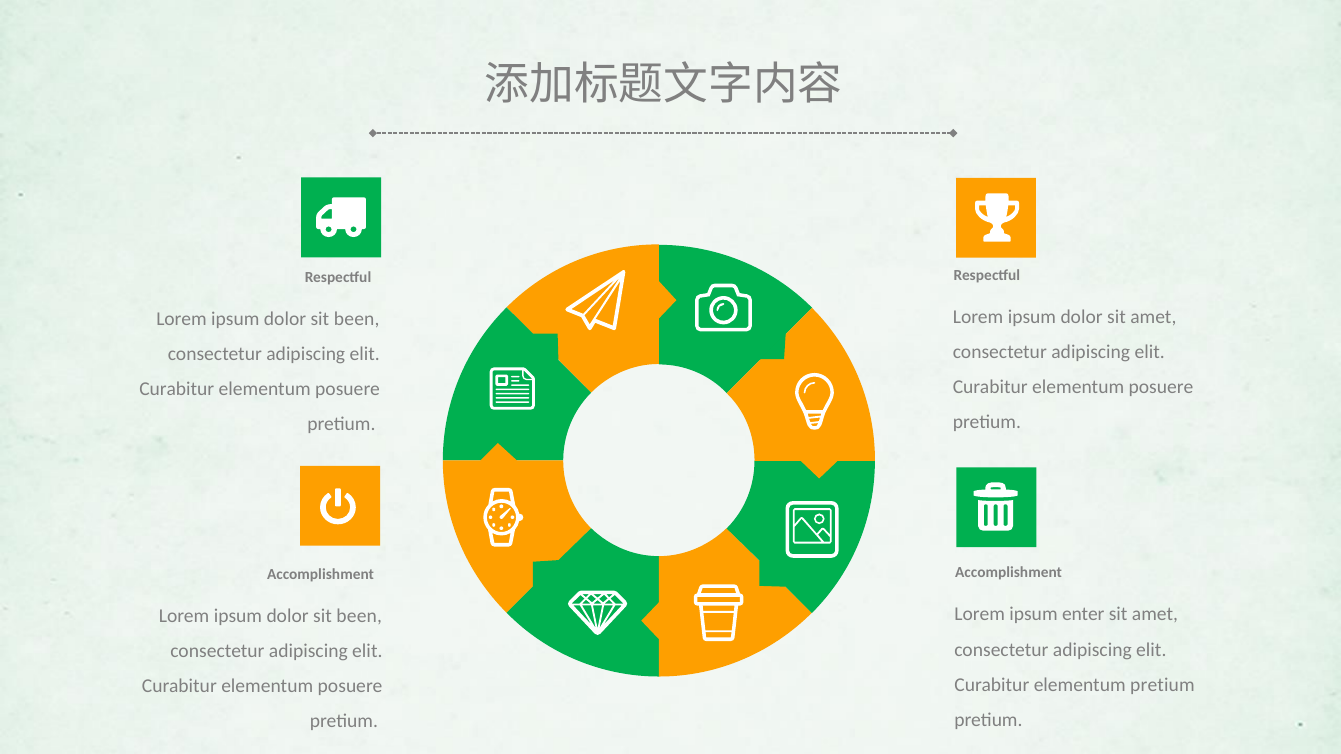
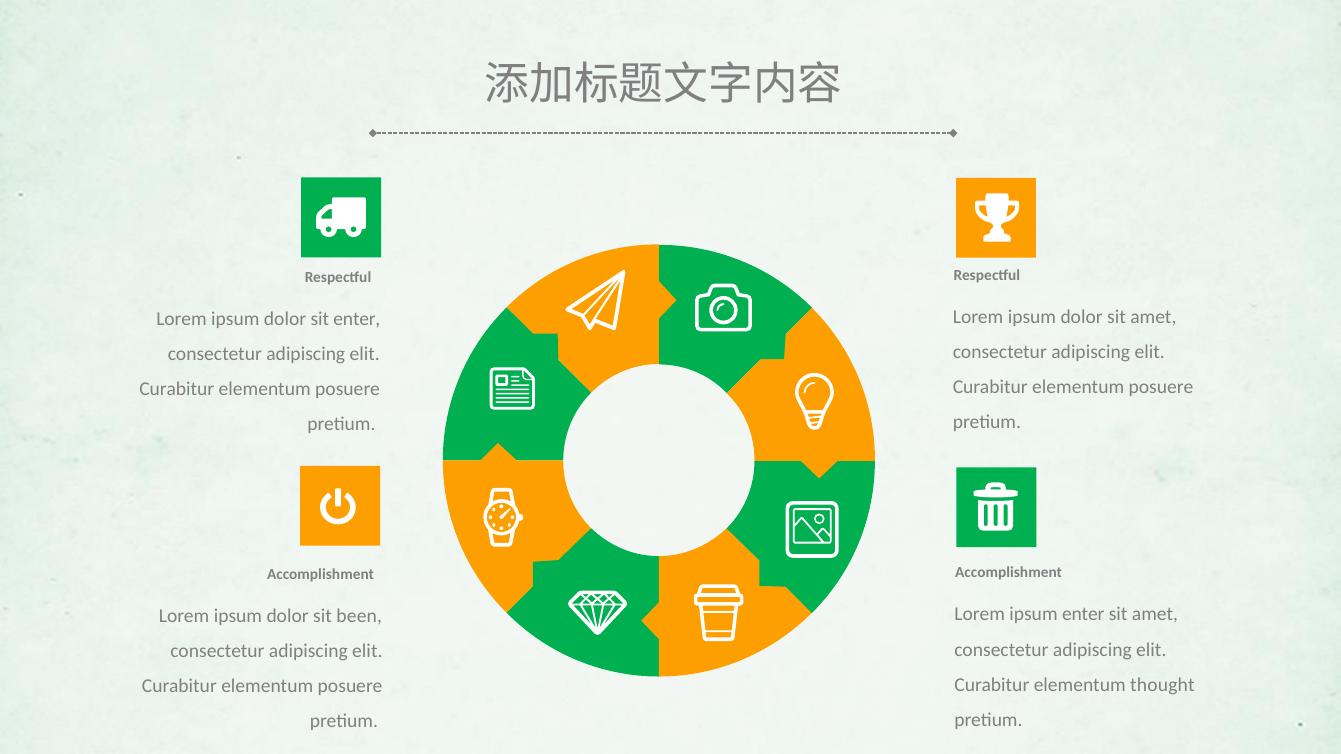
been at (357, 319): been -> enter
elementum pretium: pretium -> thought
